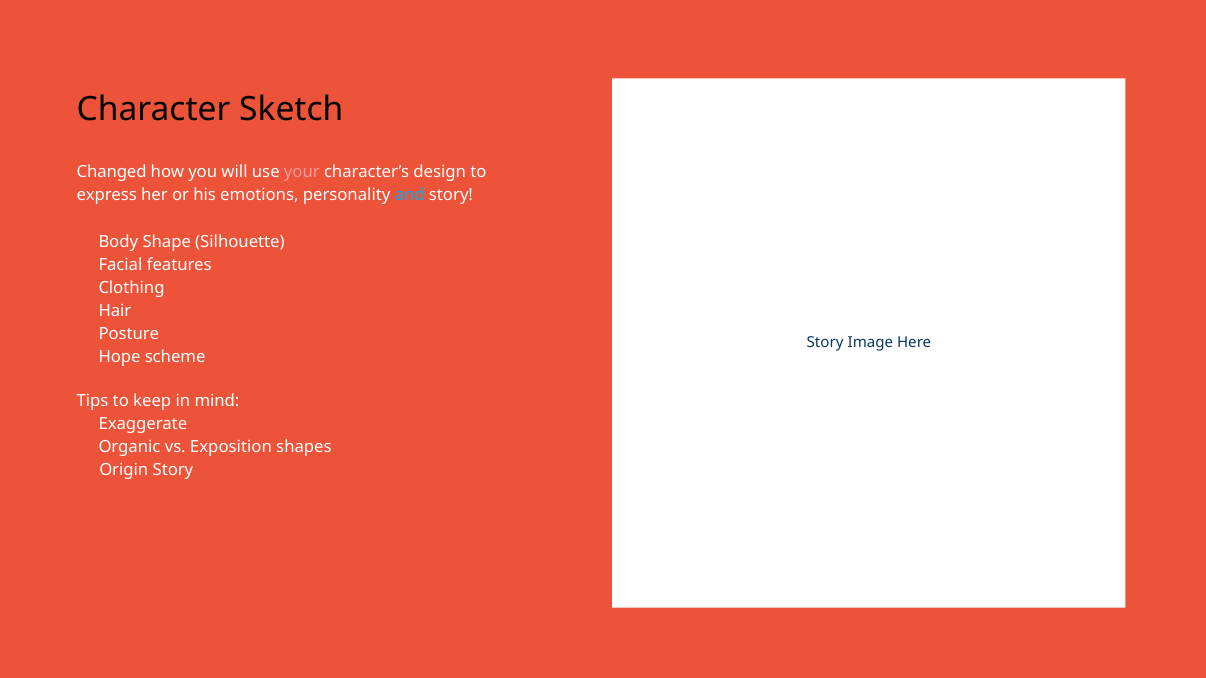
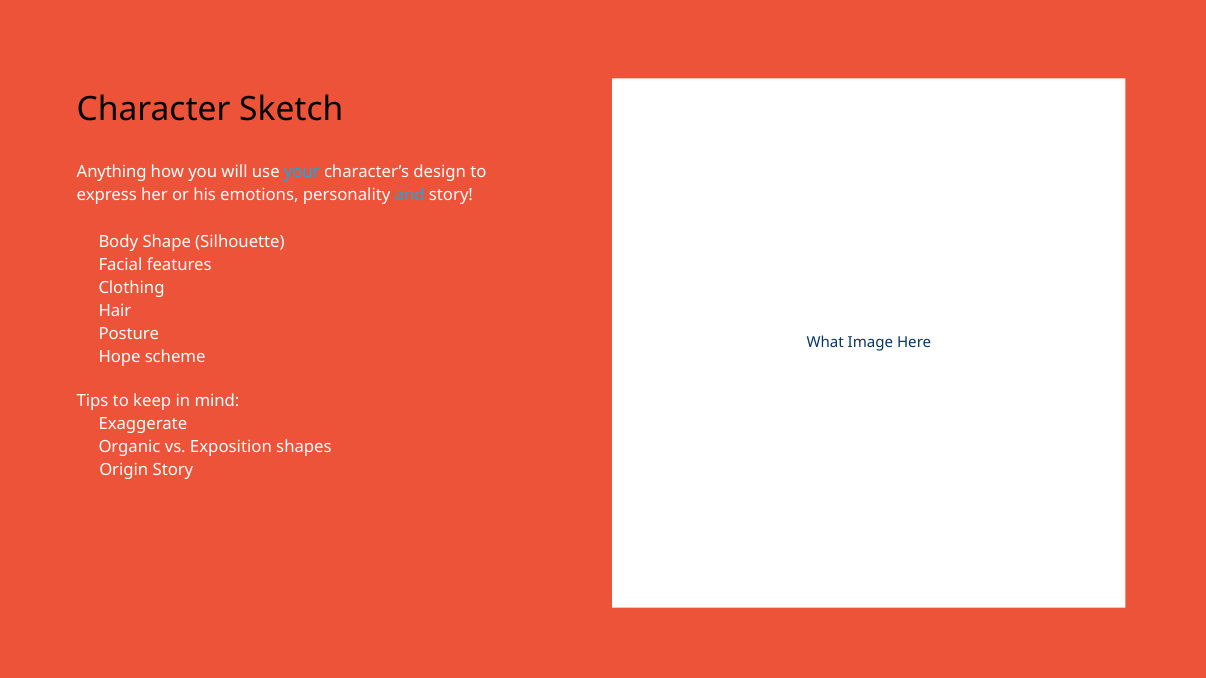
Changed: Changed -> Anything
your colour: pink -> light blue
Story at (825, 343): Story -> What
